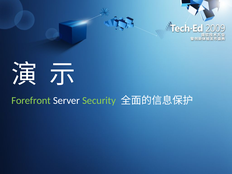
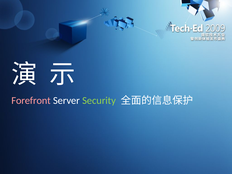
Forefront colour: light green -> pink
